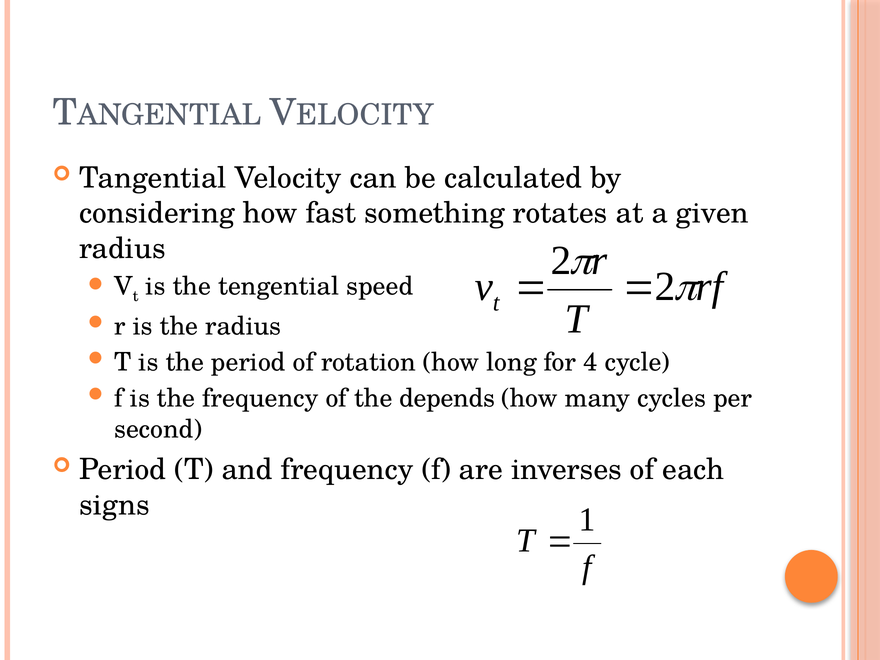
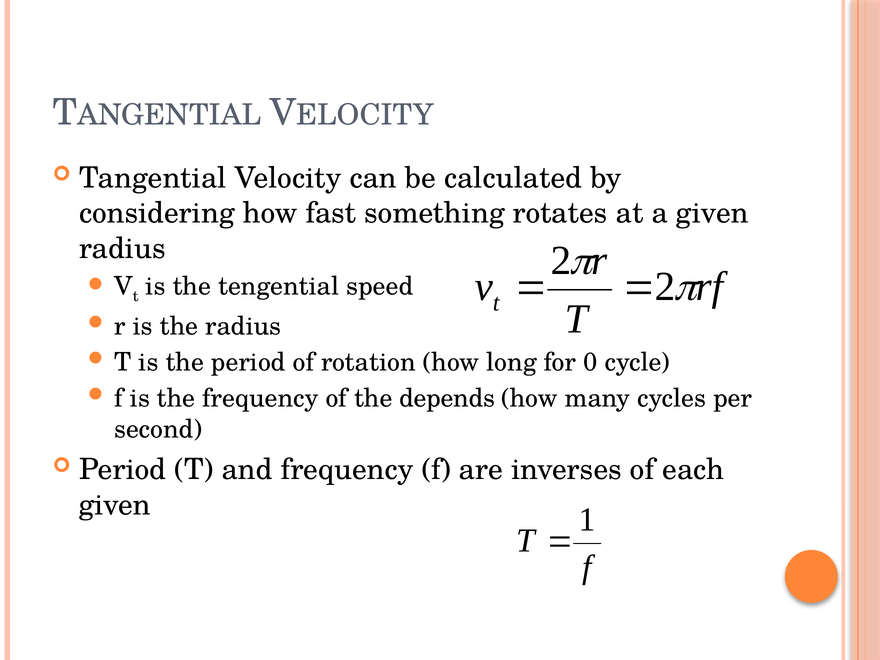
4: 4 -> 0
signs at (114, 505): signs -> given
